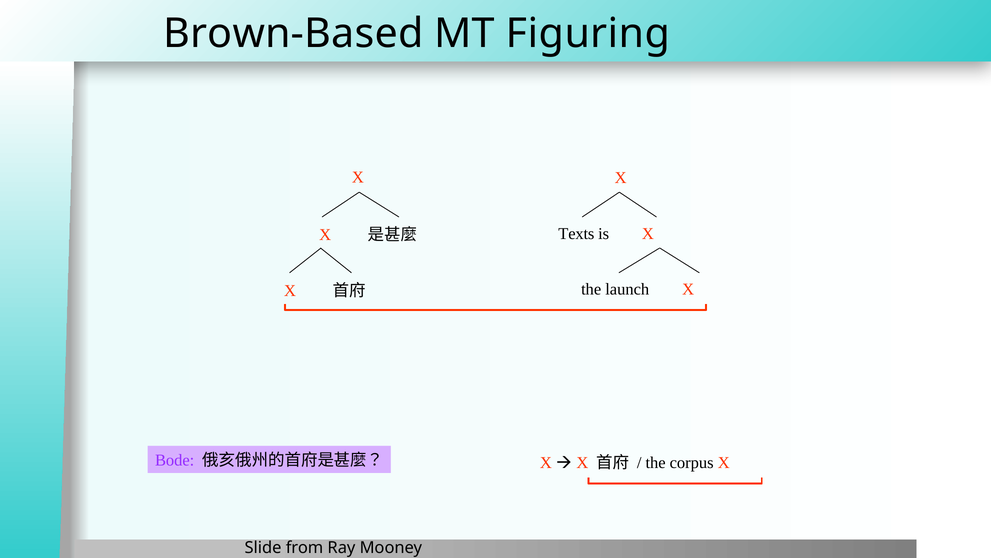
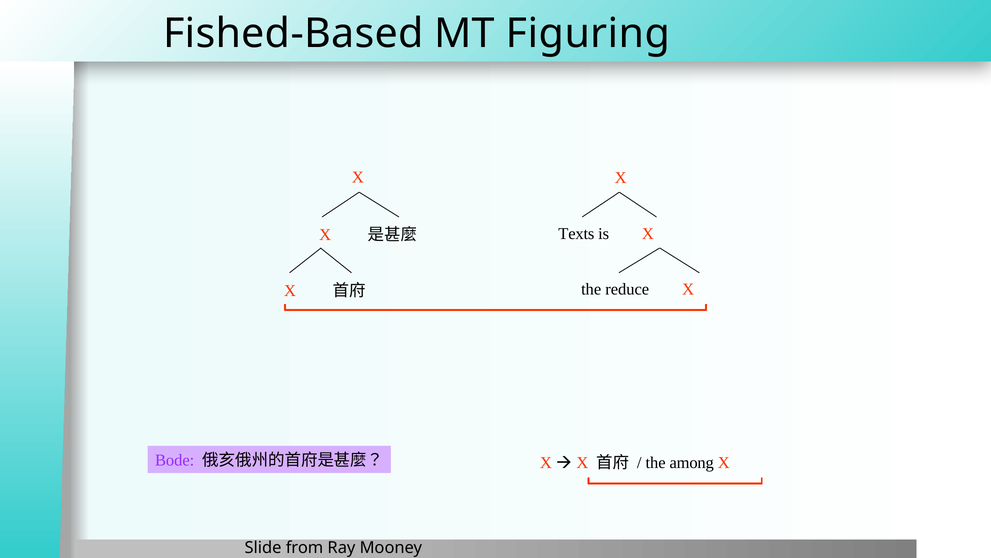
Brown-Based: Brown-Based -> Fished-Based
launch: launch -> reduce
corpus: corpus -> among
